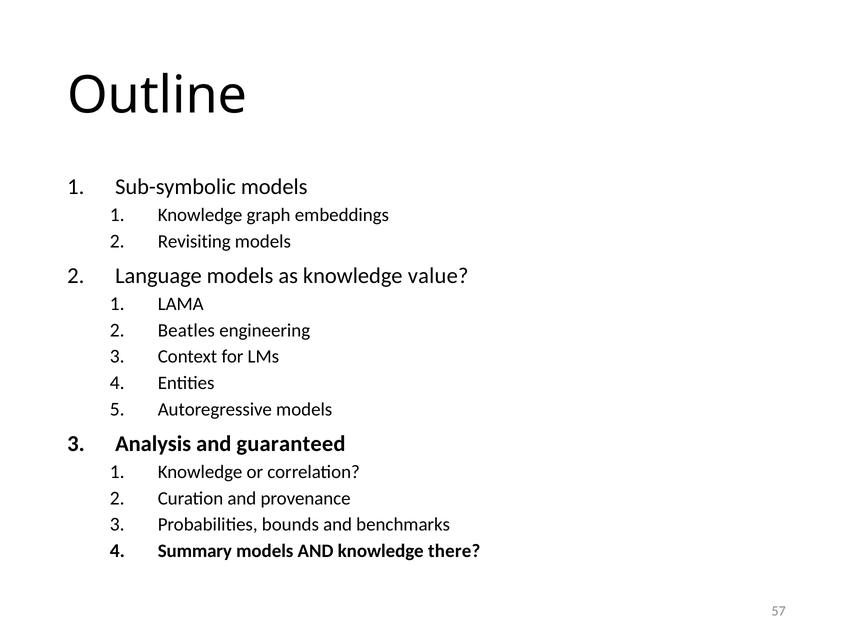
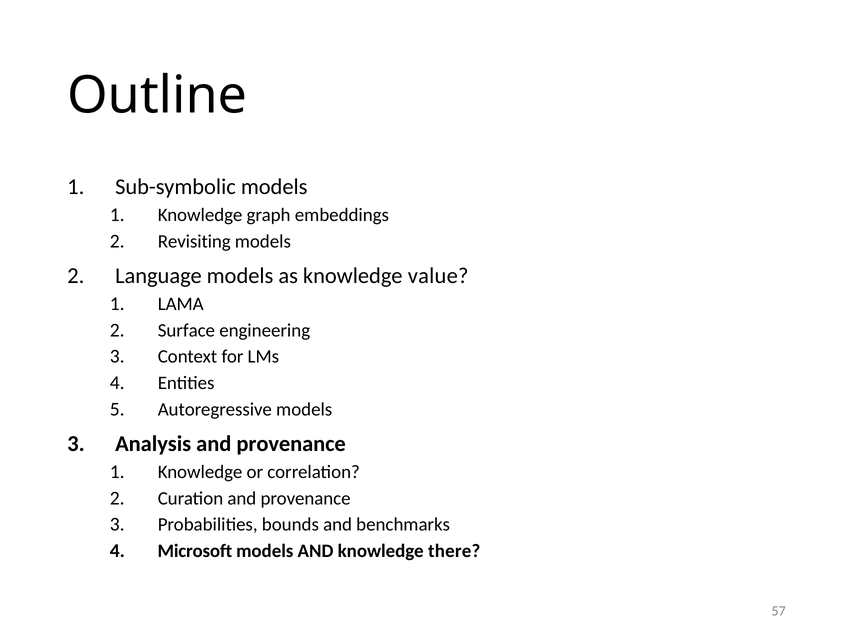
Beatles: Beatles -> Surface
Analysis and guaranteed: guaranteed -> provenance
Summary: Summary -> Microsoft
